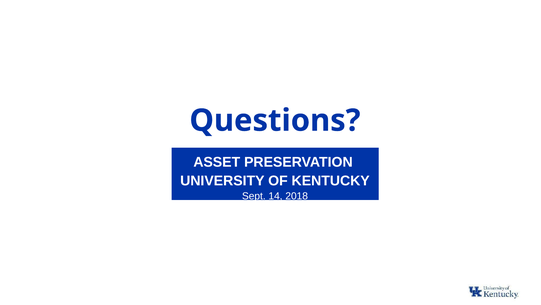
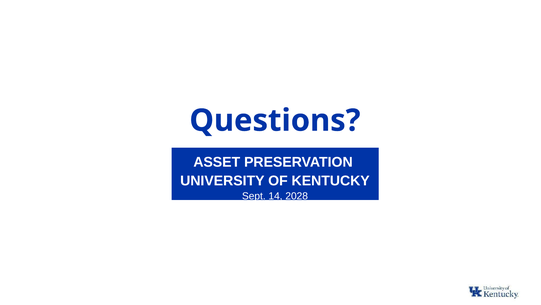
2018: 2018 -> 2028
